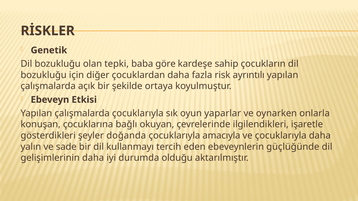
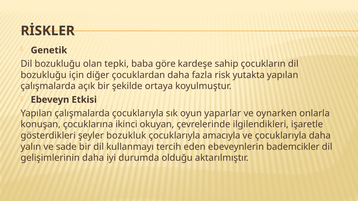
ayrıntılı: ayrıntılı -> yutakta
bağlı: bağlı -> ikinci
doğanda: doğanda -> bozukluk
güçlüğünde: güçlüğünde -> bademcikler
